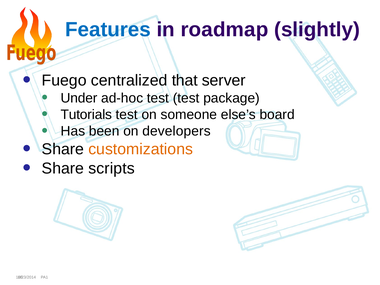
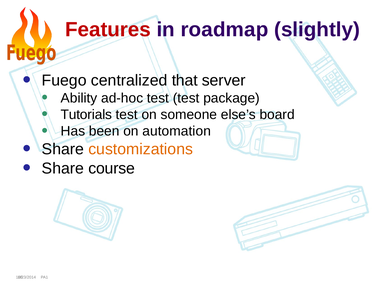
Features colour: blue -> red
Under: Under -> Ability
developers: developers -> automation
scripts: scripts -> course
